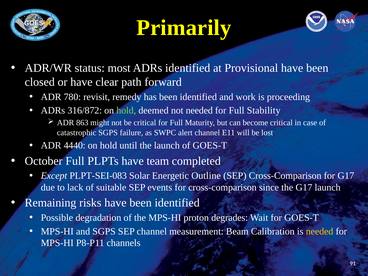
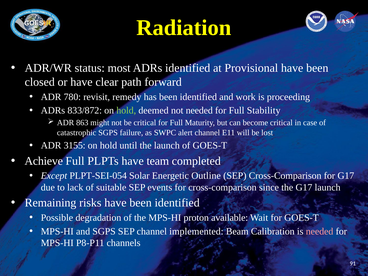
Primarily: Primarily -> Radiation
316/872: 316/872 -> 833/872
4440: 4440 -> 3155
October: October -> Achieve
PLPT-SEI-083: PLPT-SEI-083 -> PLPT-SEI-054
degrades: degrades -> available
measurement: measurement -> implemented
needed at (320, 231) colour: yellow -> pink
